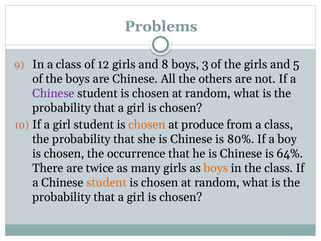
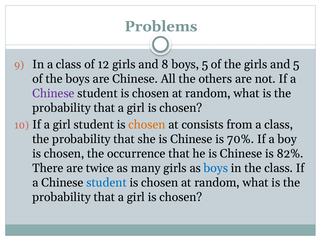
boys 3: 3 -> 5
produce: produce -> consists
80%: 80% -> 70%
64%: 64% -> 82%
boys at (216, 168) colour: orange -> blue
student at (107, 182) colour: orange -> blue
